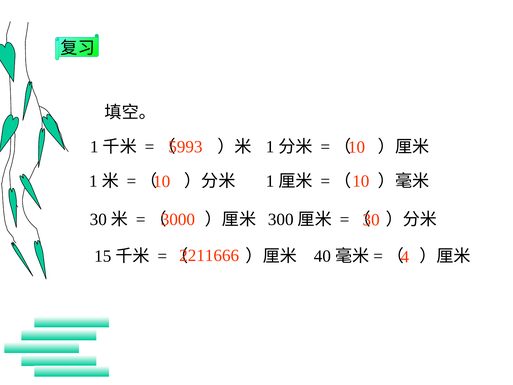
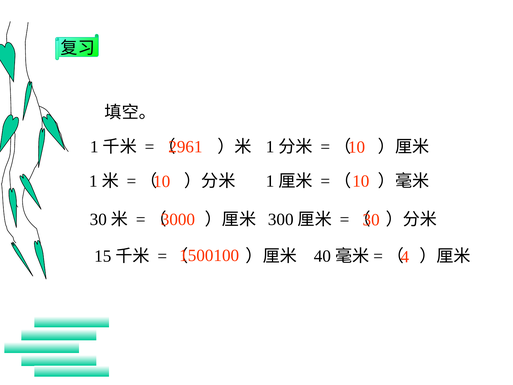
5993: 5993 -> 2961
2211666: 2211666 -> 1500100
